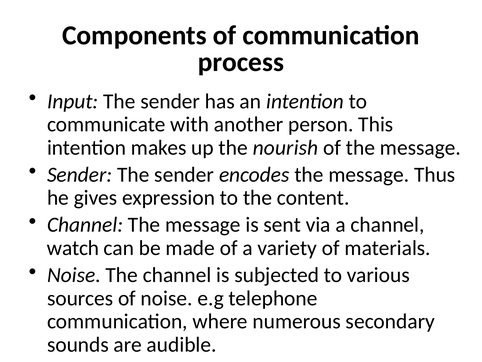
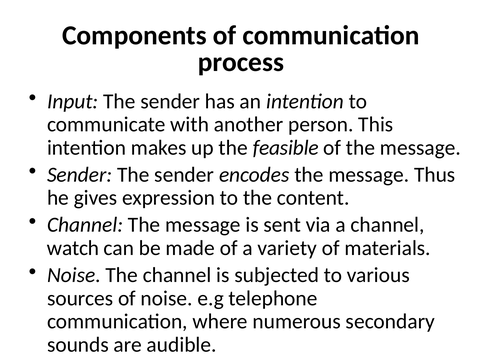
nourish: nourish -> feasible
